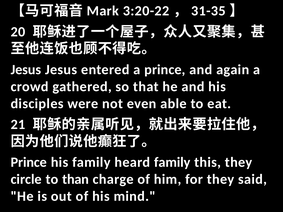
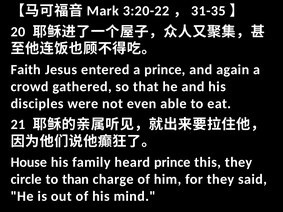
Jesus at (26, 70): Jesus -> Faith
Prince at (29, 162): Prince -> House
heard family: family -> prince
